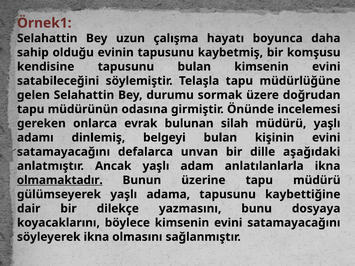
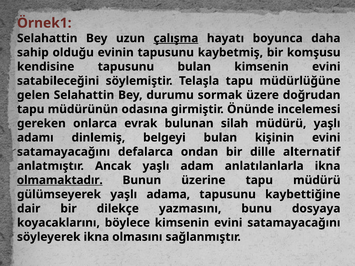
çalışma underline: none -> present
unvan: unvan -> ondan
aşağıdaki: aşağıdaki -> alternatif
